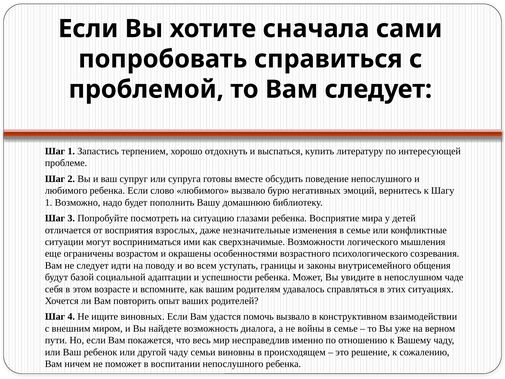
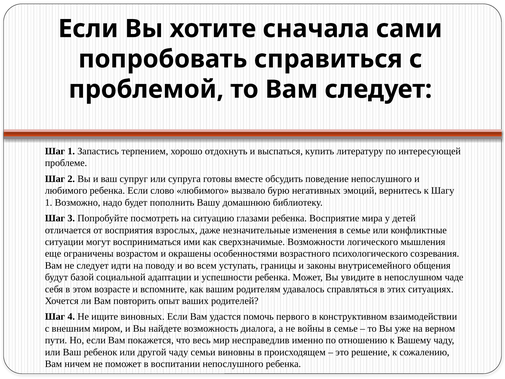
помочь вызвало: вызвало -> первого
